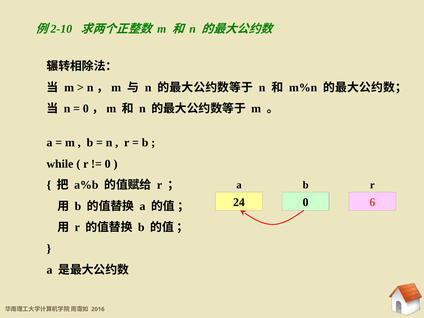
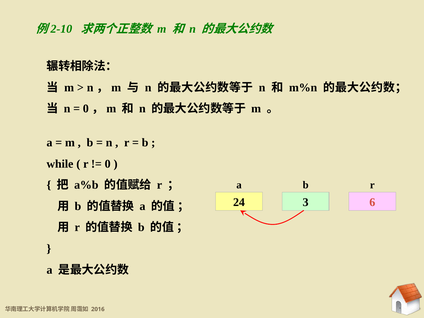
24 0: 0 -> 3
